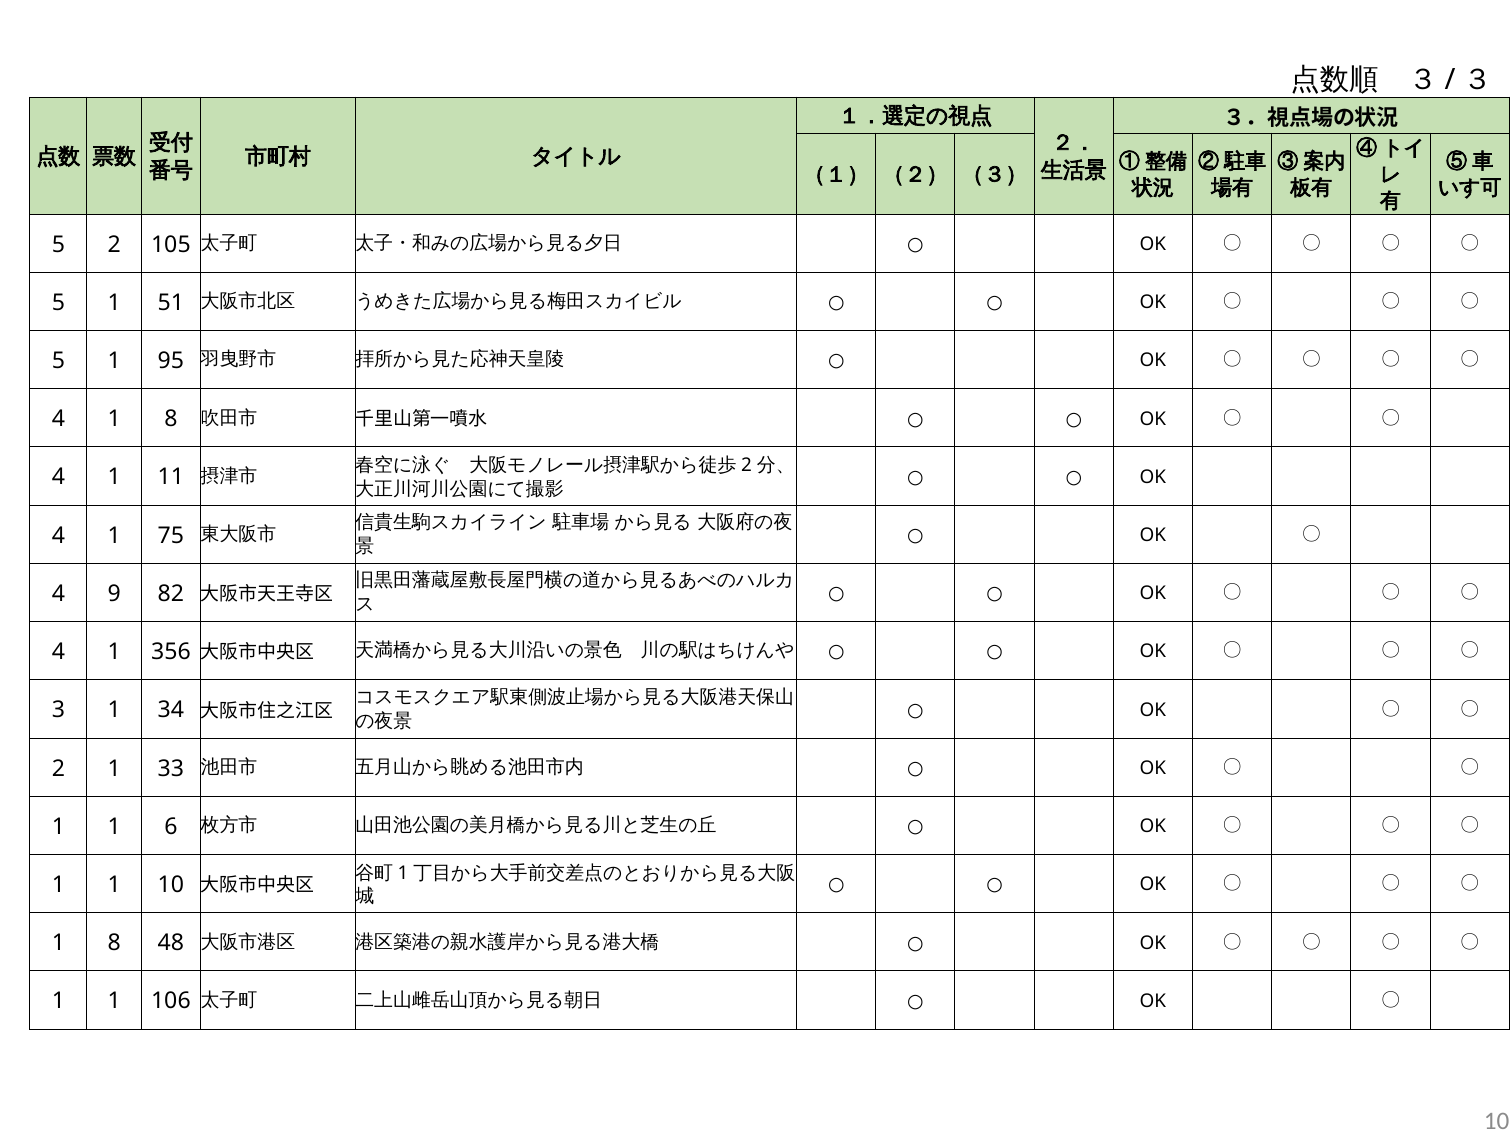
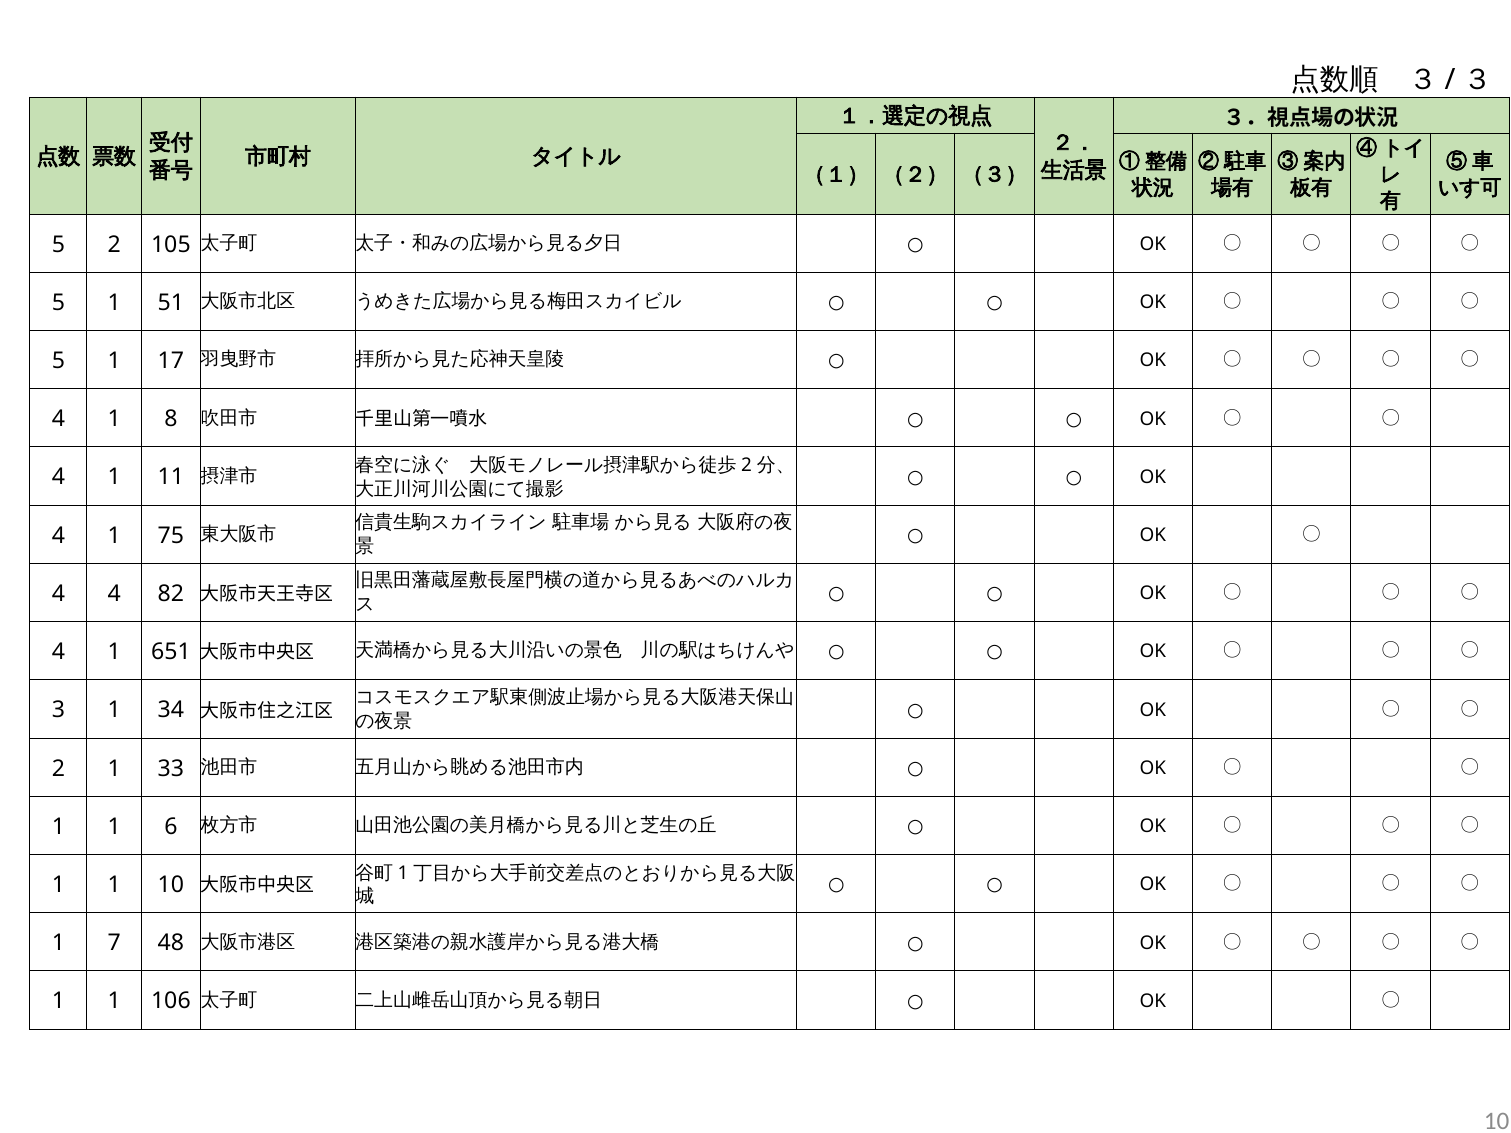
95: 95 -> 17
4 9: 9 -> 4
356: 356 -> 651
8 at (114, 943): 8 -> 7
